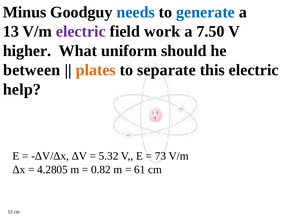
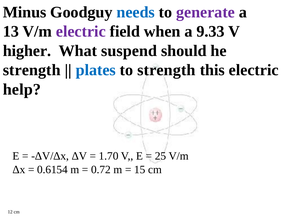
generate colour: blue -> purple
work: work -> when
7.50: 7.50 -> 9.33
uniform: uniform -> suspend
between at (32, 70): between -> strength
plates colour: orange -> blue
to separate: separate -> strength
5.32: 5.32 -> 1.70
73: 73 -> 25
4.2805: 4.2805 -> 0.6154
0.82: 0.82 -> 0.72
61: 61 -> 15
